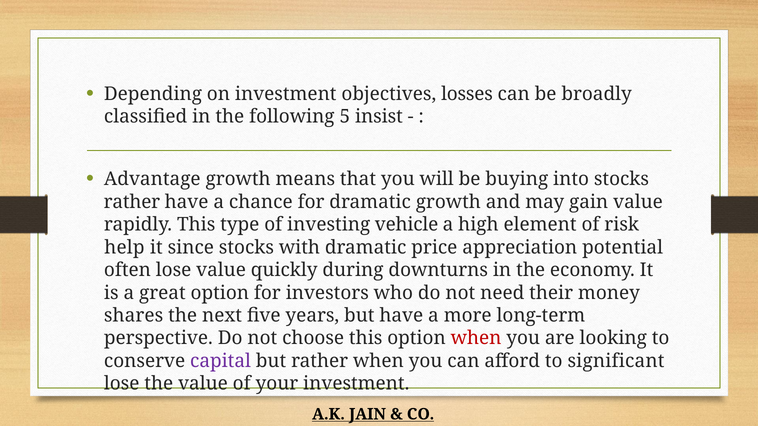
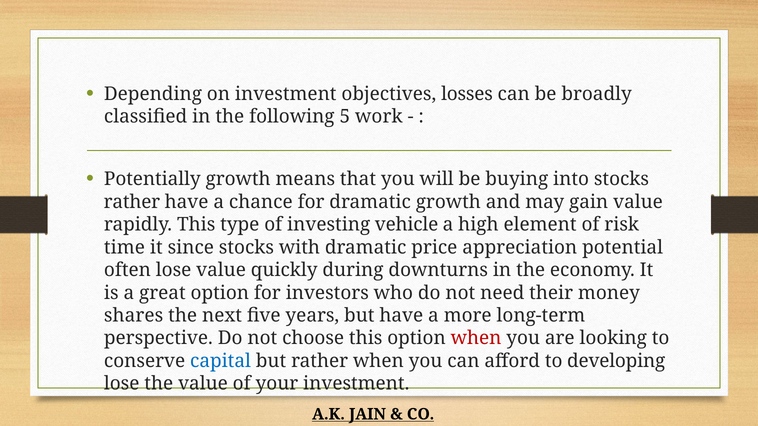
insist: insist -> work
Advantage: Advantage -> Potentially
help: help -> time
capital colour: purple -> blue
significant: significant -> developing
